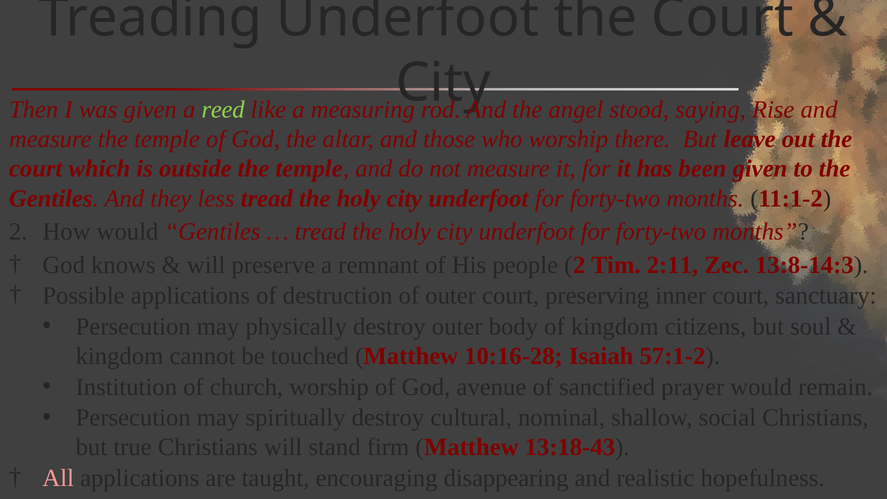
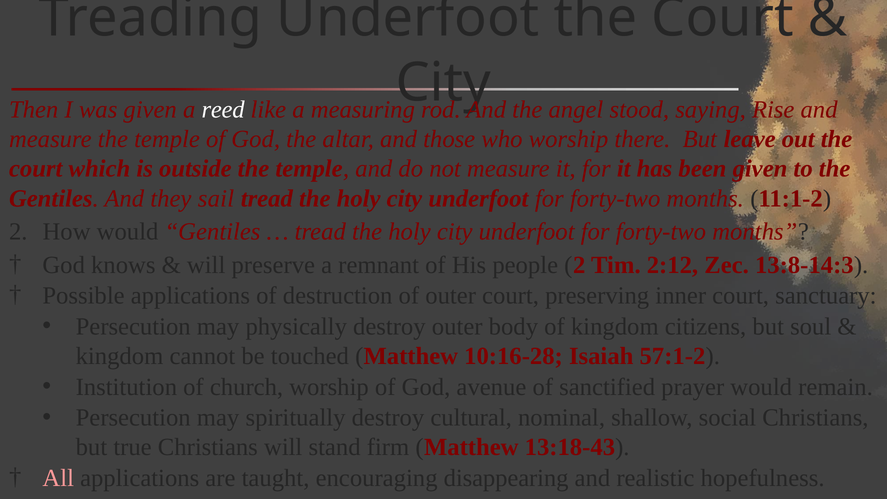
reed colour: light green -> white
less: less -> sail
2:11: 2:11 -> 2:12
